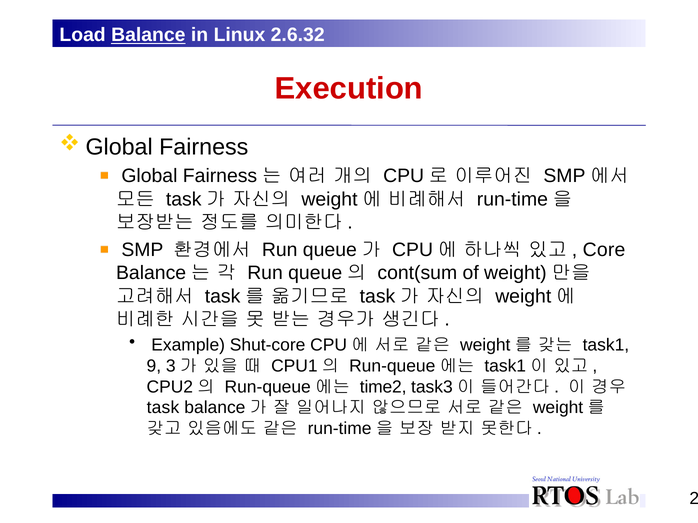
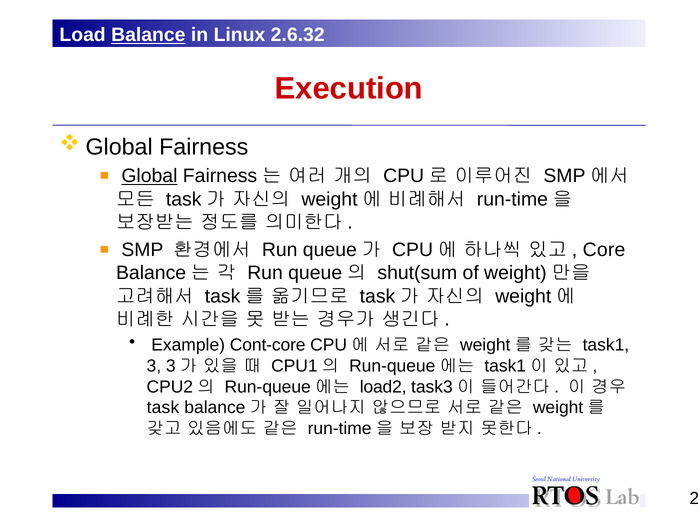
Global underline: none -> present
cont(sum: cont(sum -> shut(sum
Shut-core: Shut-core -> Cont-core
9: 9 -> 3
time2: time2 -> load2
